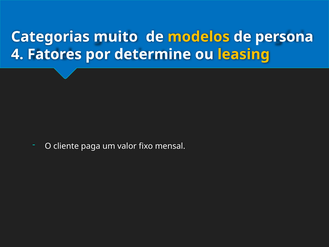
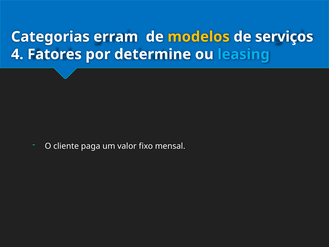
muito: muito -> erram
persona: persona -> serviços
leasing colour: yellow -> light blue
